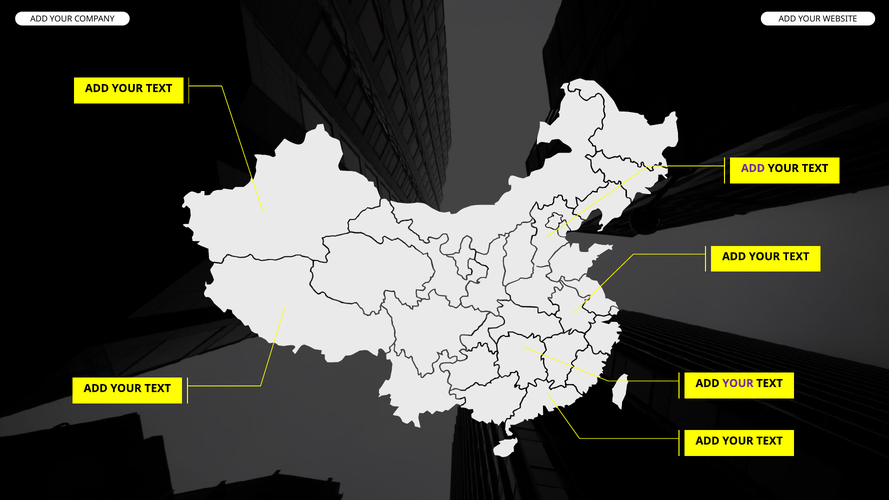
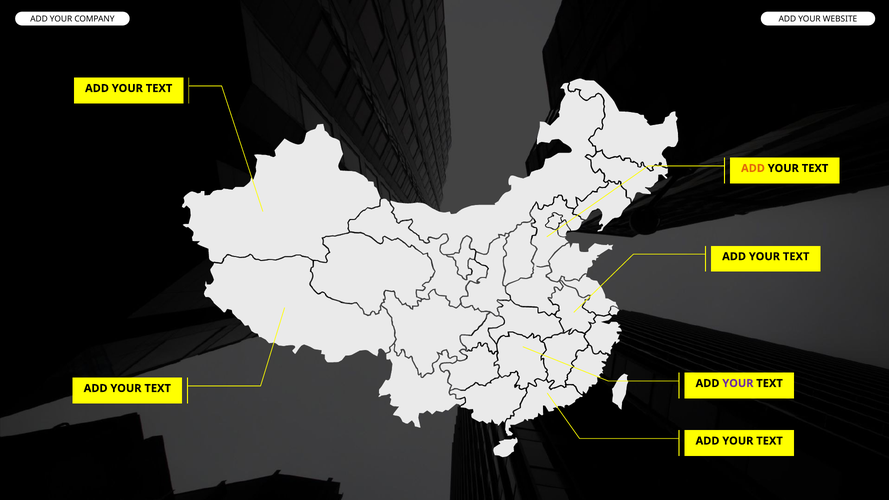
ADD at (753, 168) colour: purple -> orange
